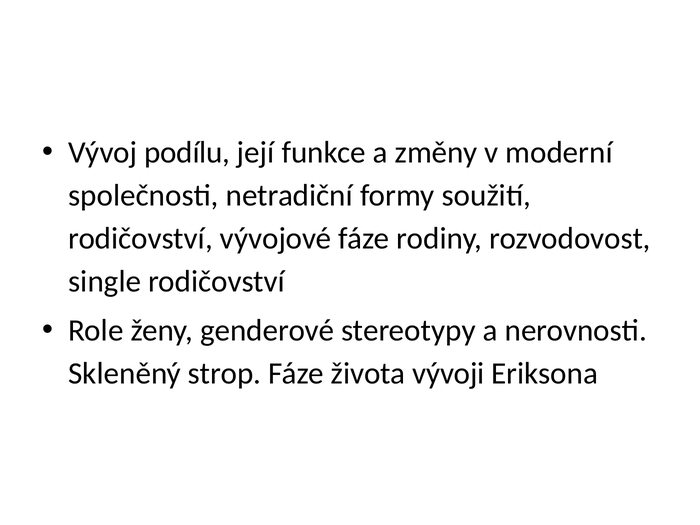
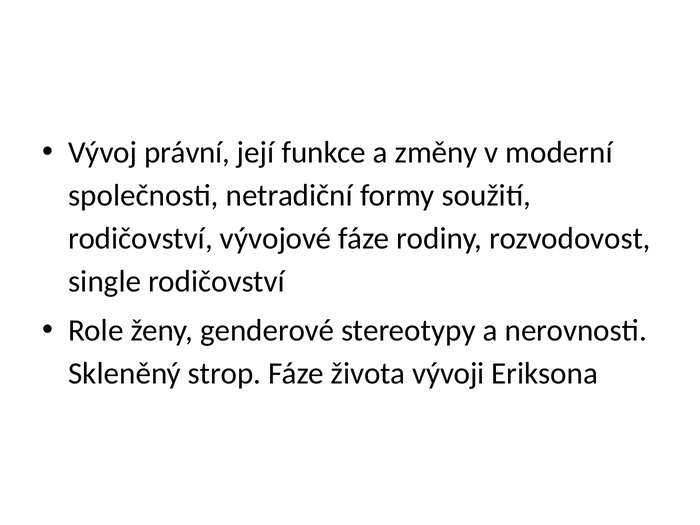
podílu: podílu -> právní
